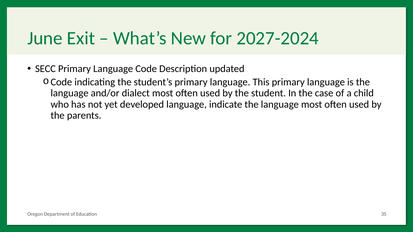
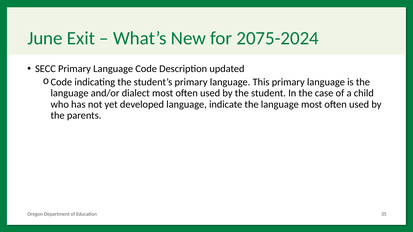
2027-2024: 2027-2024 -> 2075-2024
